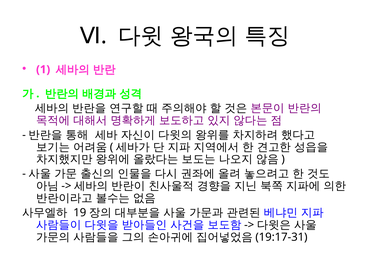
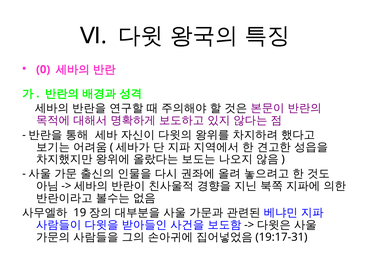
1: 1 -> 0
